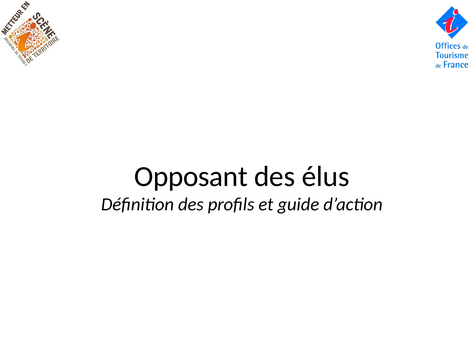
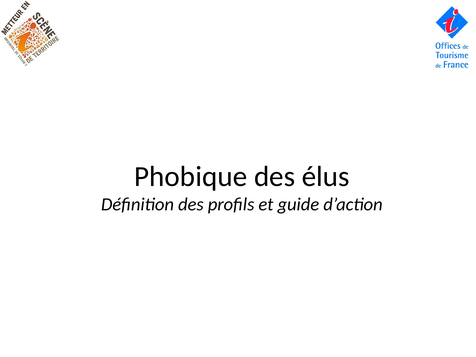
Opposant: Opposant -> Phobique
